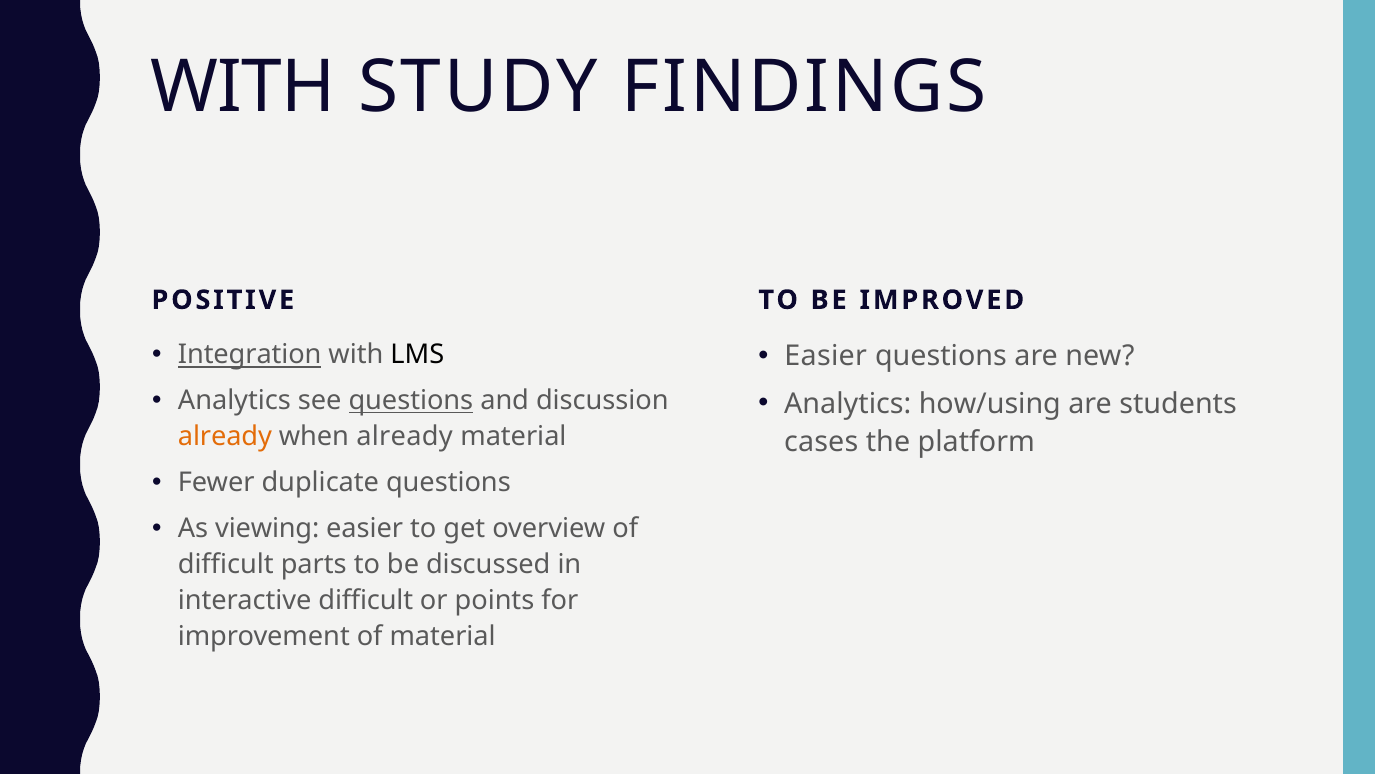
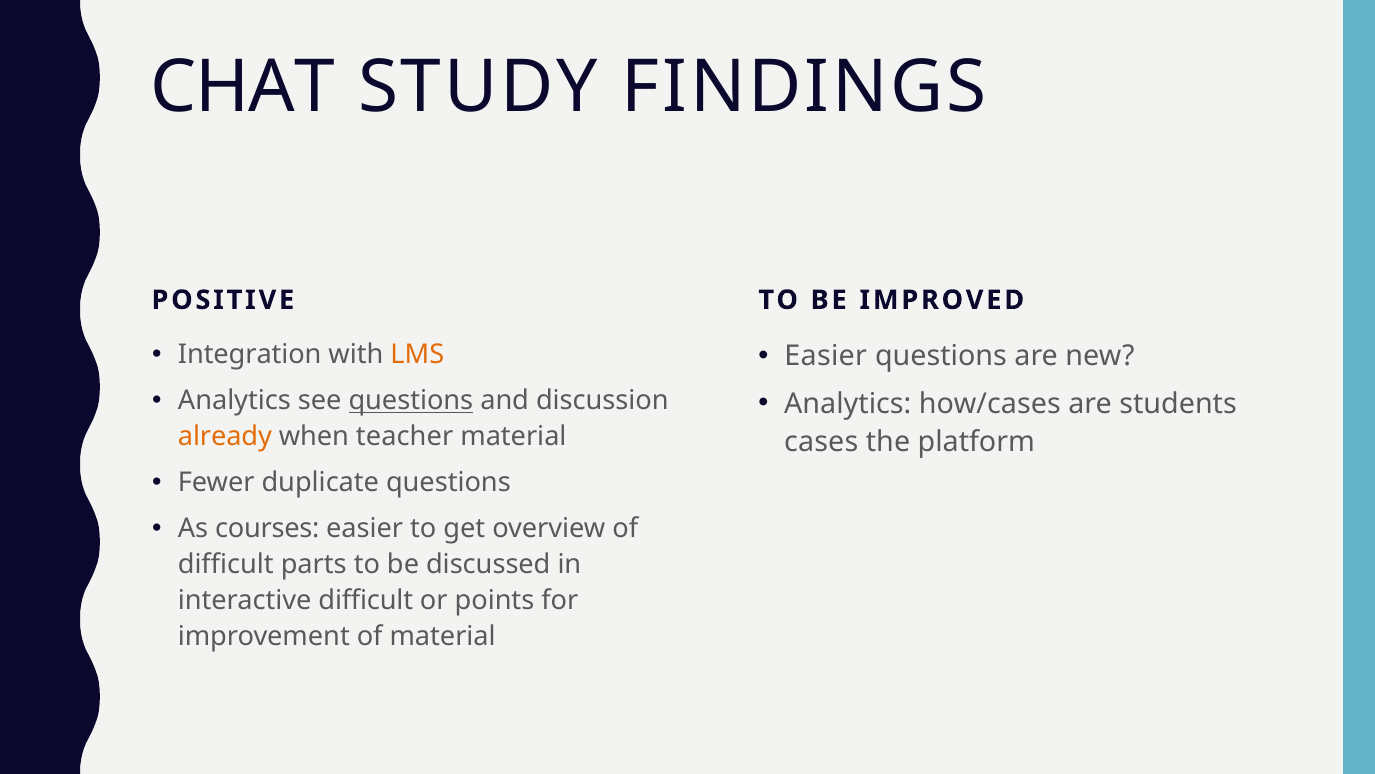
WITH at (243, 87): WITH -> CHAT
Integration underline: present -> none
LMS colour: black -> orange
how/using: how/using -> how/cases
when already: already -> teacher
viewing: viewing -> courses
